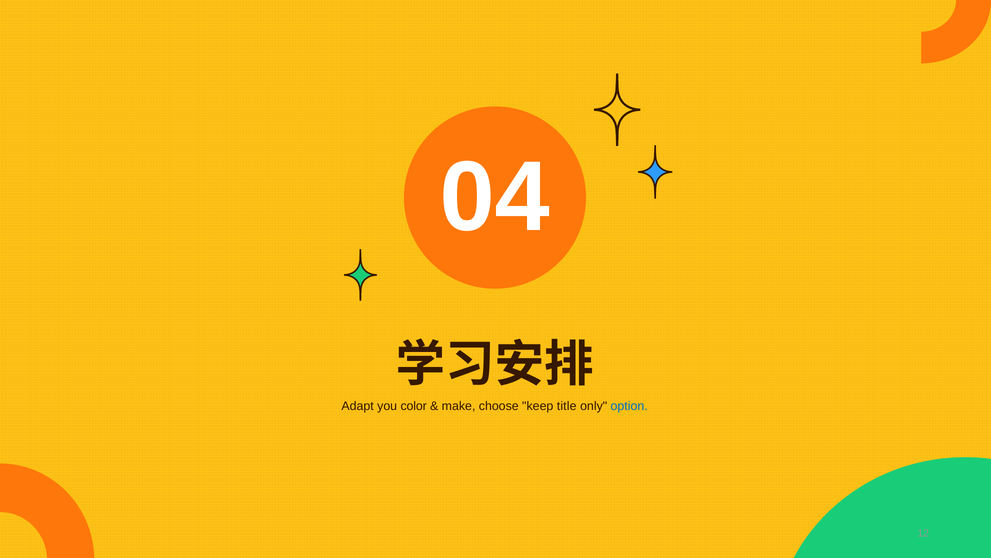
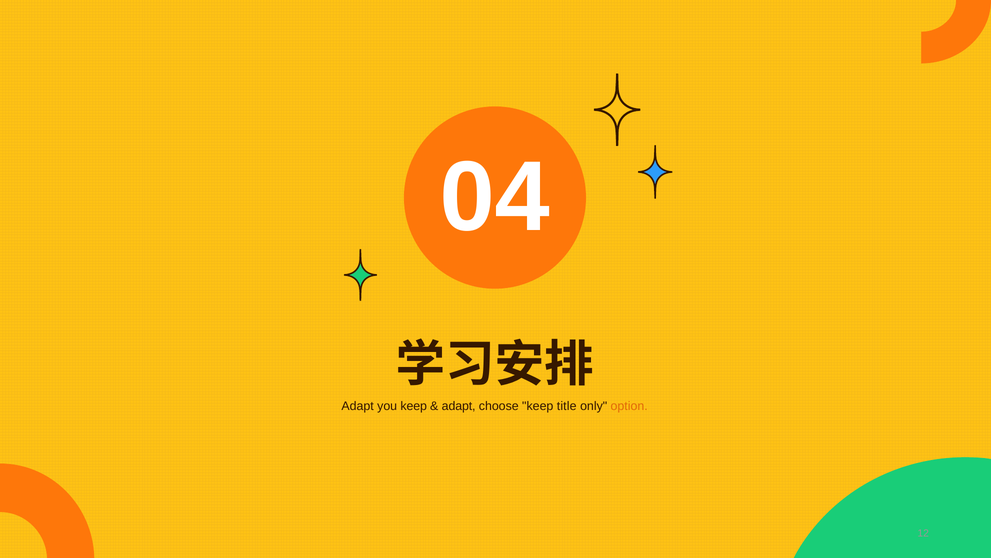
you color: color -> keep
make at (459, 406): make -> adapt
option colour: blue -> orange
